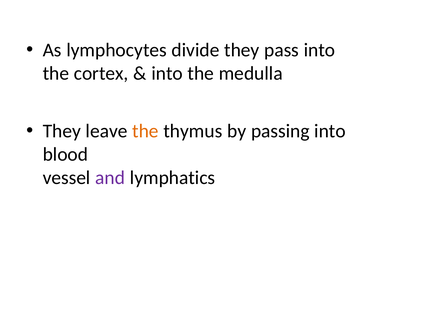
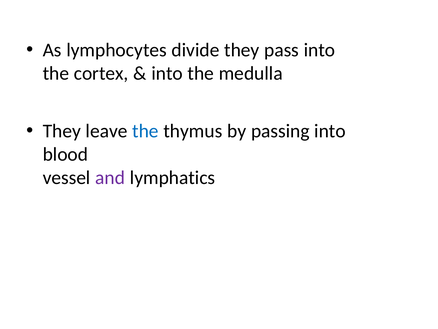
the at (145, 131) colour: orange -> blue
